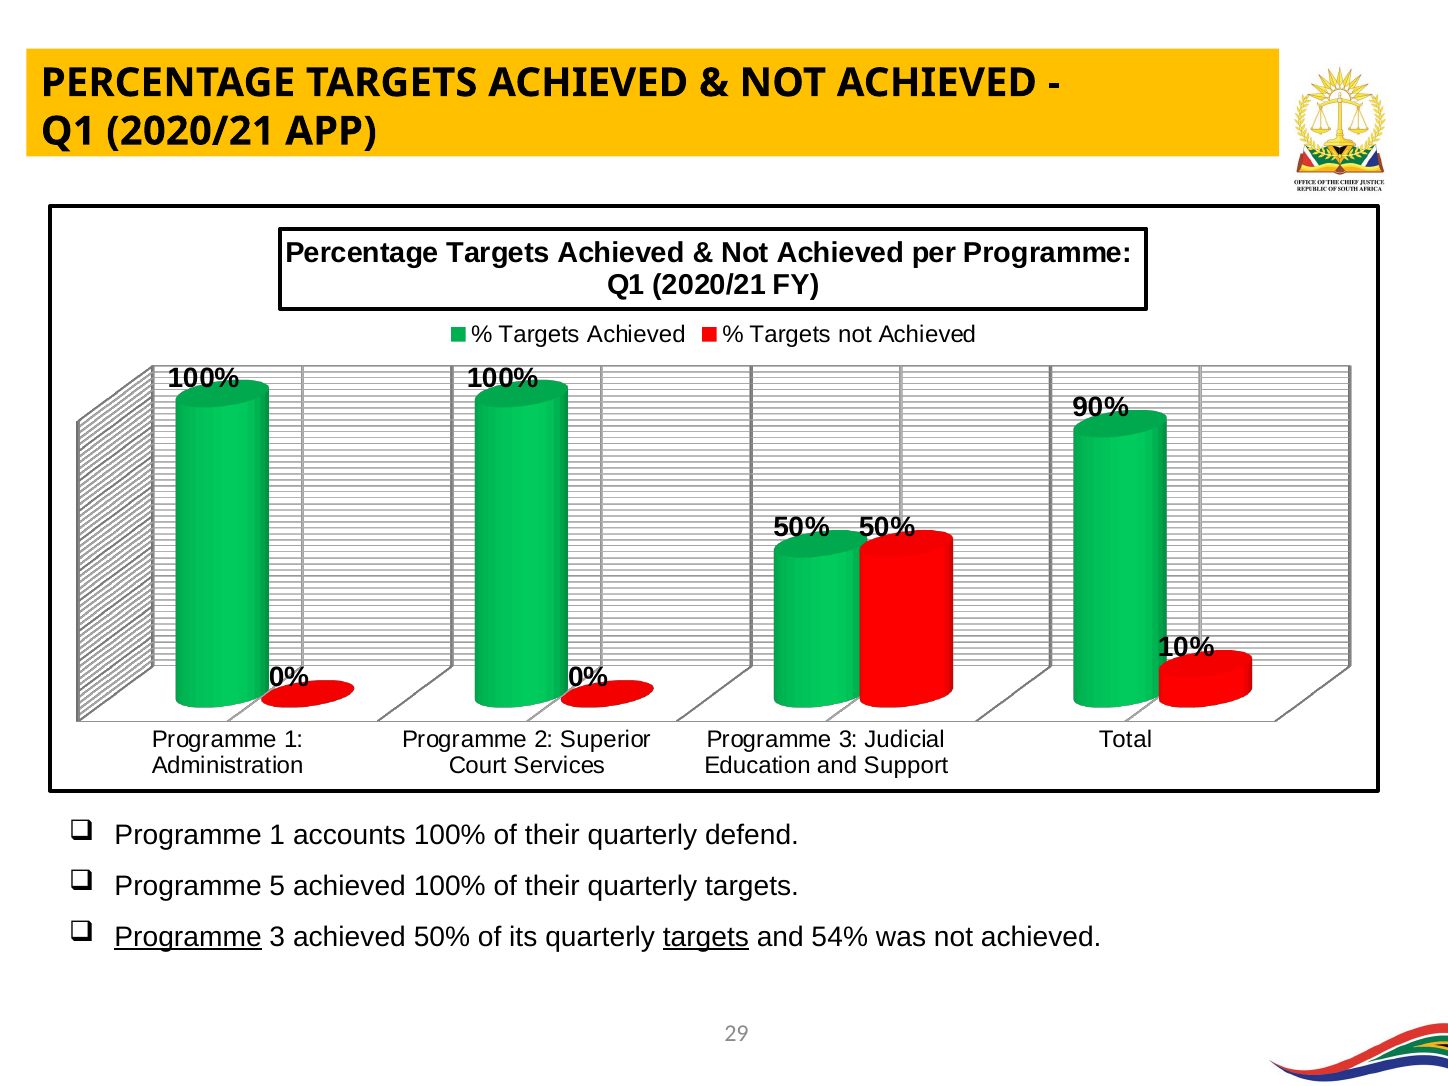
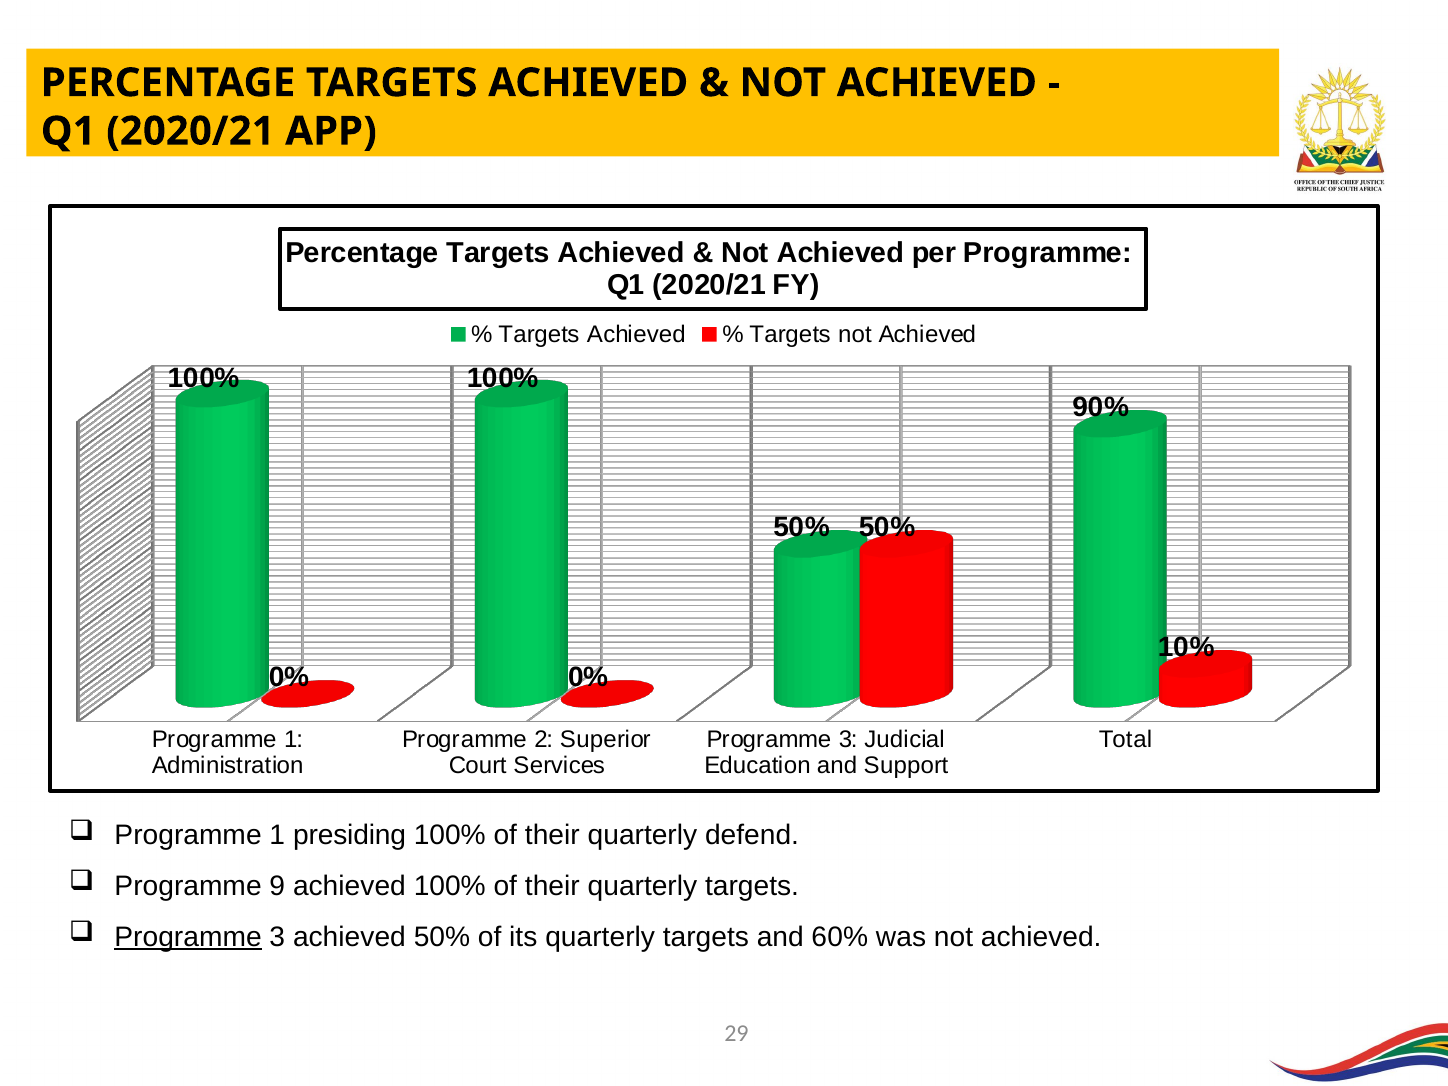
accounts: accounts -> presiding
5: 5 -> 9
targets at (706, 937) underline: present -> none
54%: 54% -> 60%
